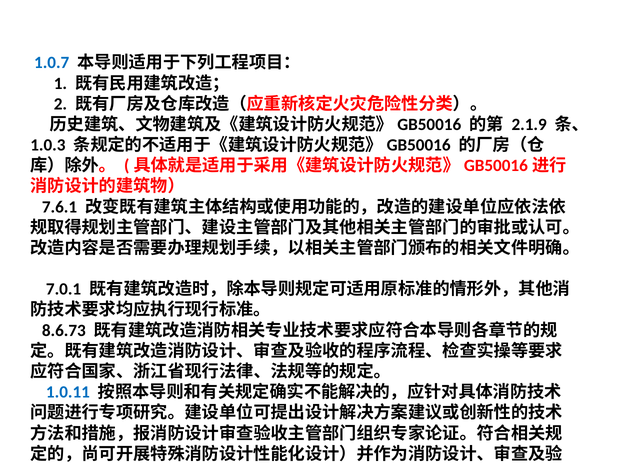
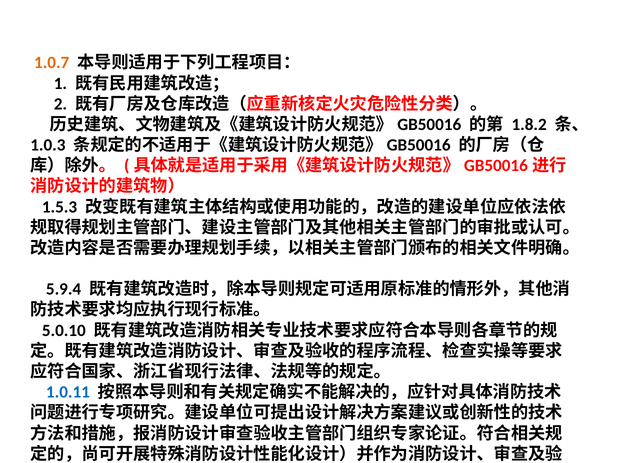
1.0.7 colour: blue -> orange
2.1.9: 2.1.9 -> 1.8.2
7.6.1: 7.6.1 -> 1.5.3
7.0.1: 7.0.1 -> 5.9.4
8.6.73: 8.6.73 -> 5.0.10
